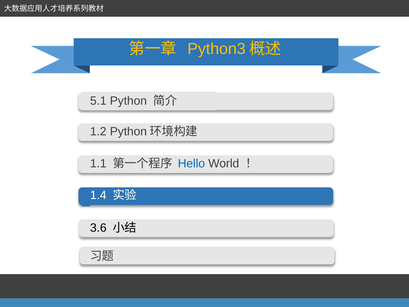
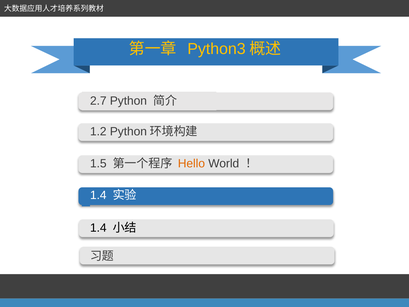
5.1: 5.1 -> 2.7
1.1: 1.1 -> 1.5
Hello colour: blue -> orange
3.6 at (98, 228): 3.6 -> 1.4
